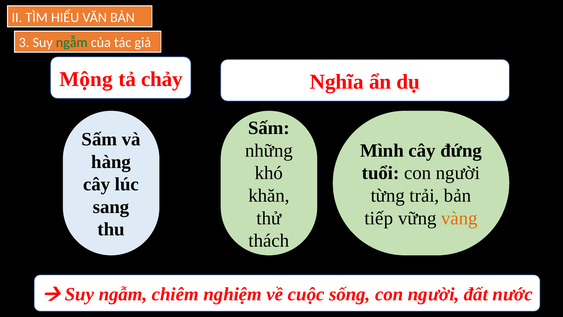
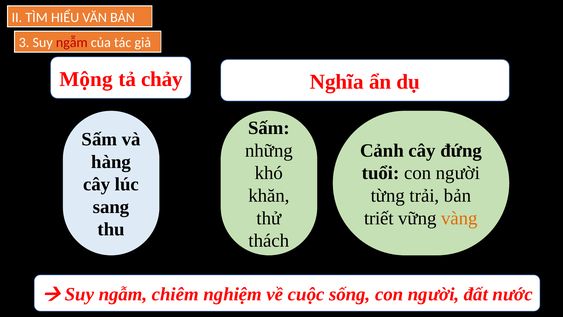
ngẫm at (72, 43) colour: green -> red
Mình: Mình -> Cảnh
tiếp: tiếp -> triết
